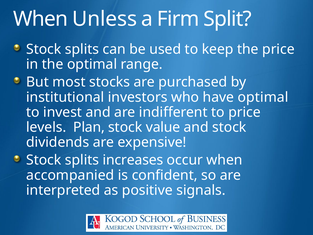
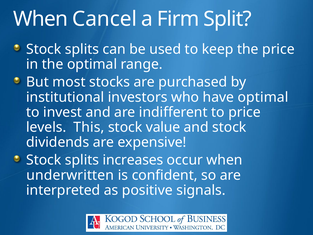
Unless: Unless -> Cancel
Plan: Plan -> This
accompanied: accompanied -> underwritten
